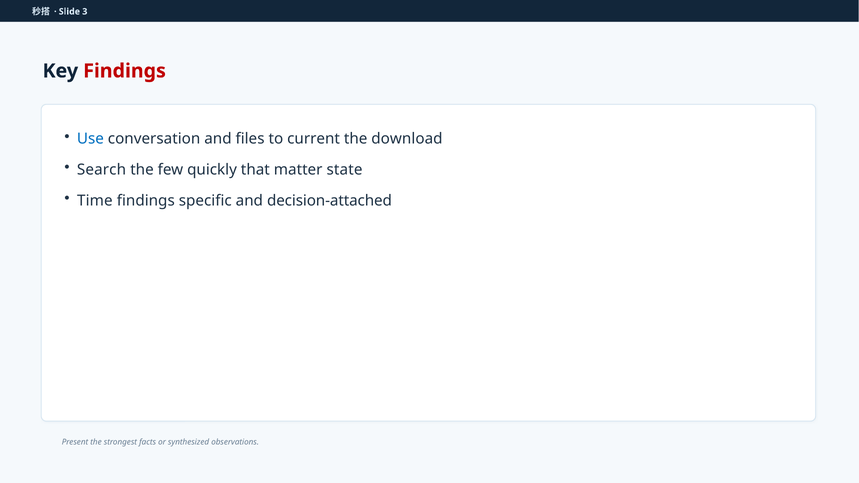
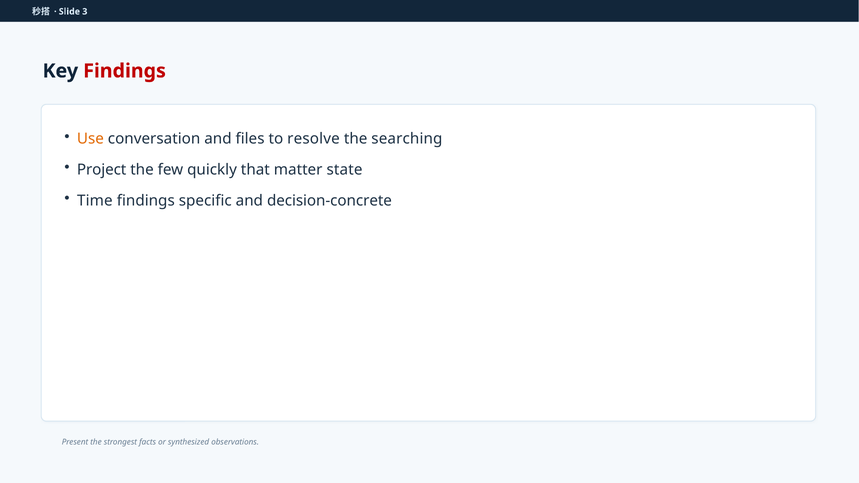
Use colour: blue -> orange
current: current -> resolve
download: download -> searching
Search: Search -> Project
decision-attached: decision-attached -> decision-concrete
